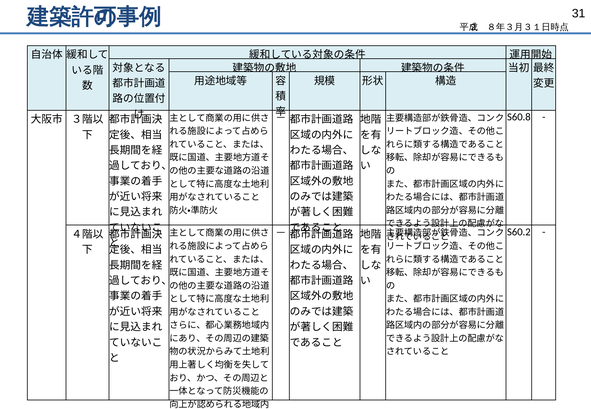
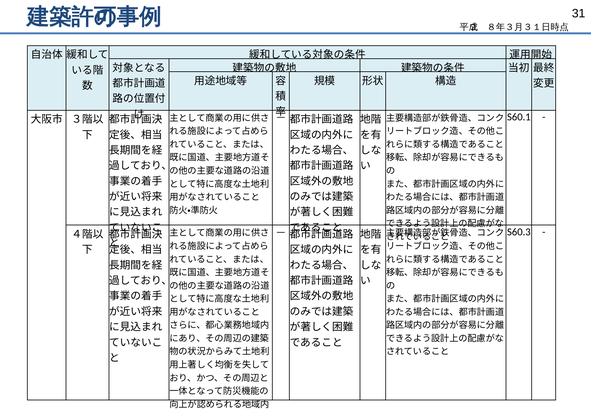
S60.8: S60.8 -> S60.1
S60.2: S60.2 -> S60.3
